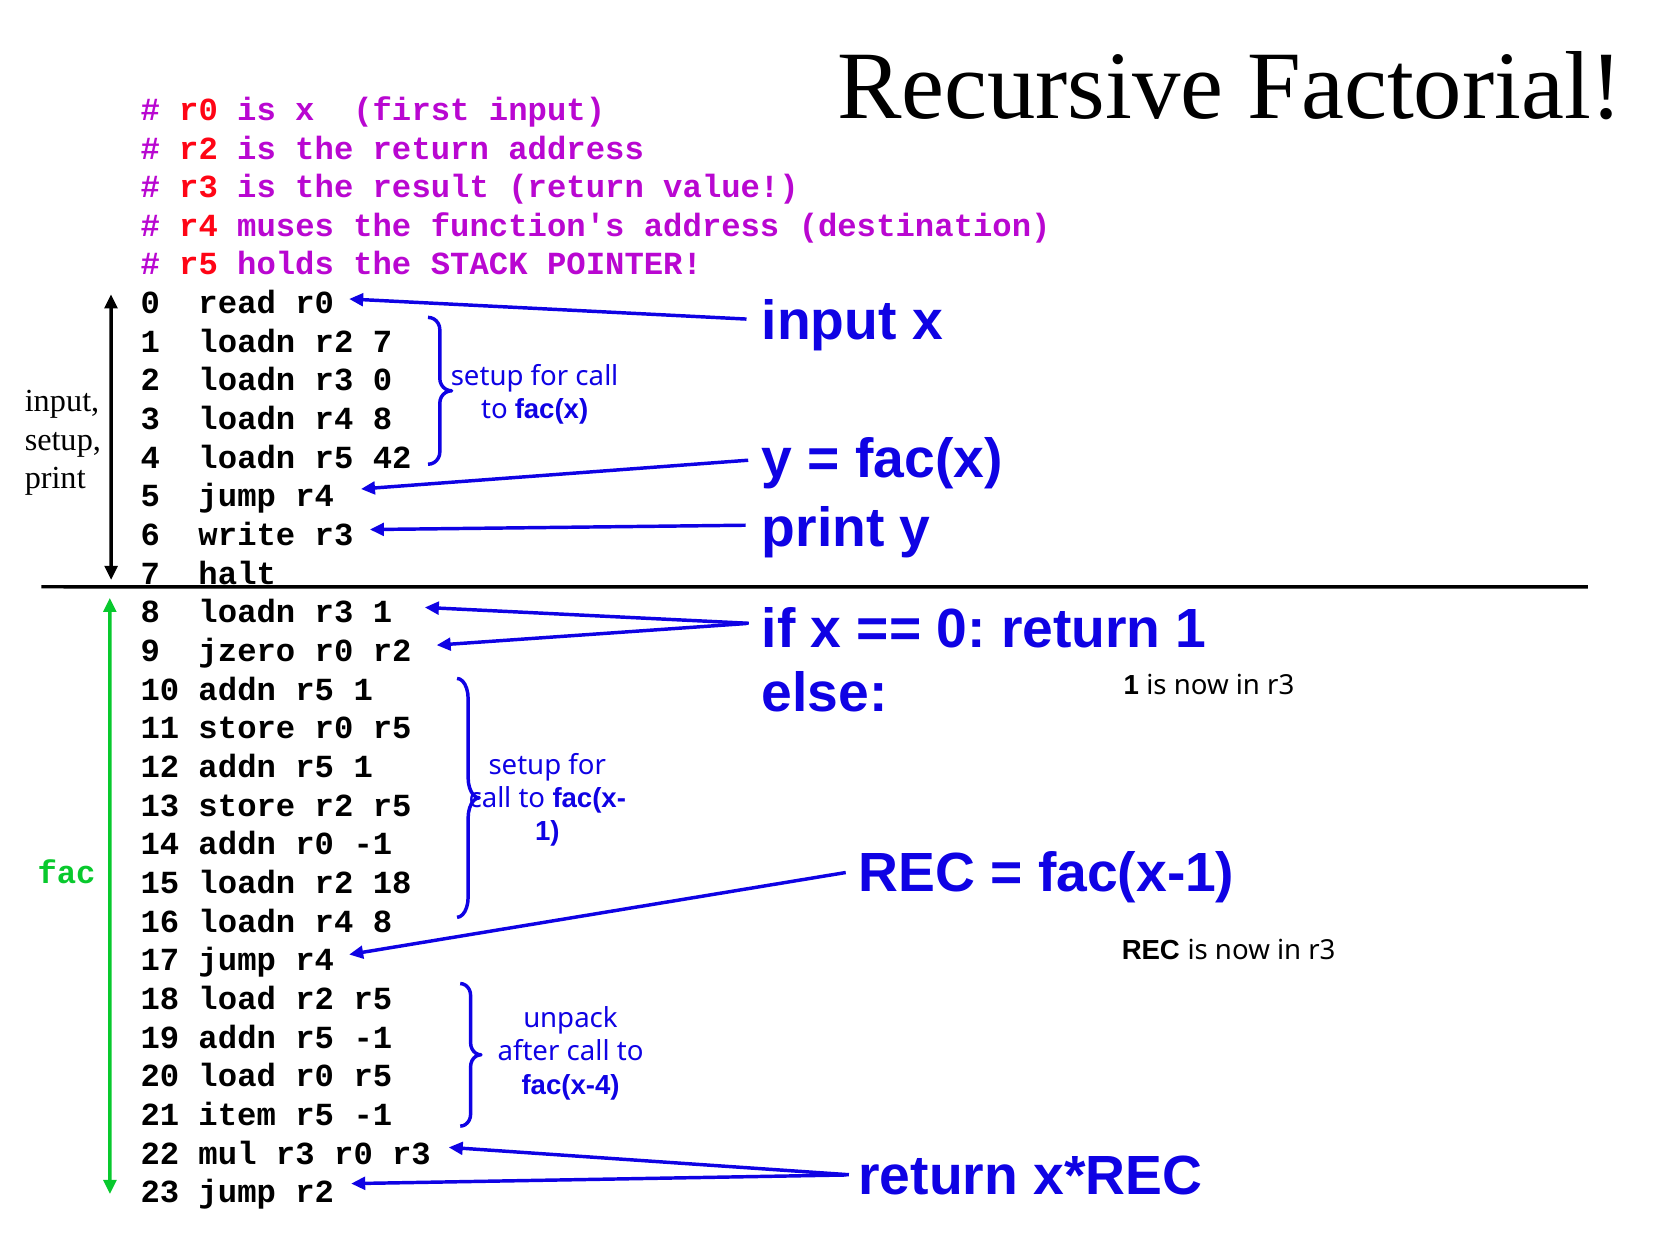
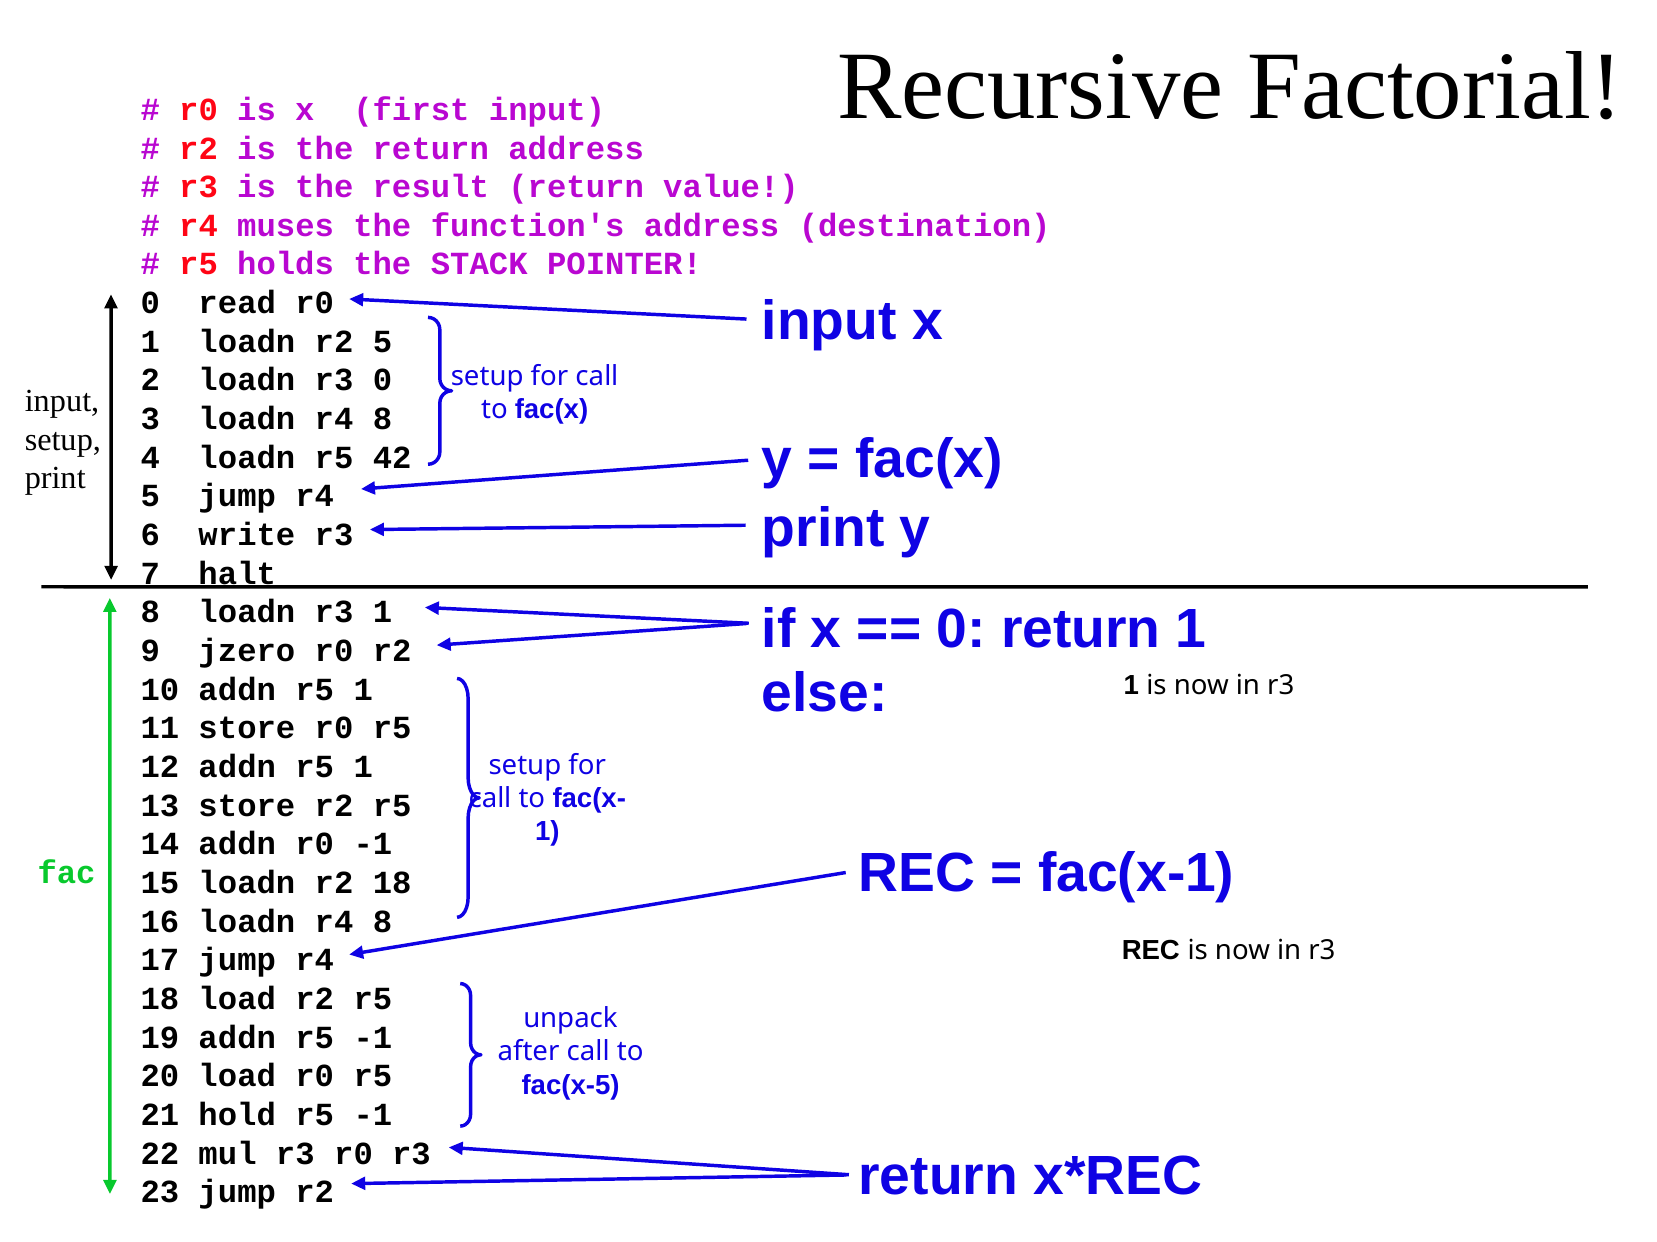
r2 7: 7 -> 5
fac(x-4: fac(x-4 -> fac(x-5
item: item -> hold
